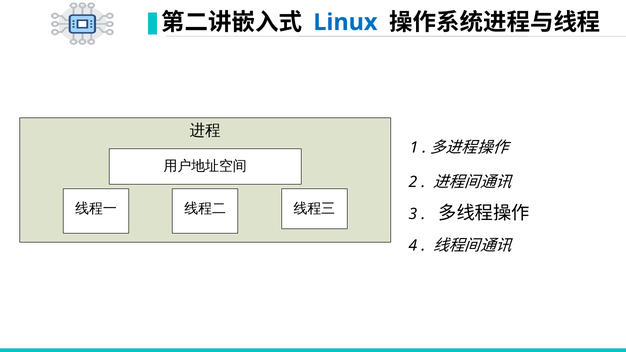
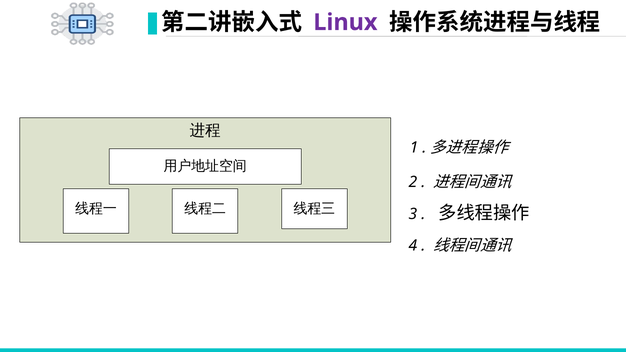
Linux colour: blue -> purple
